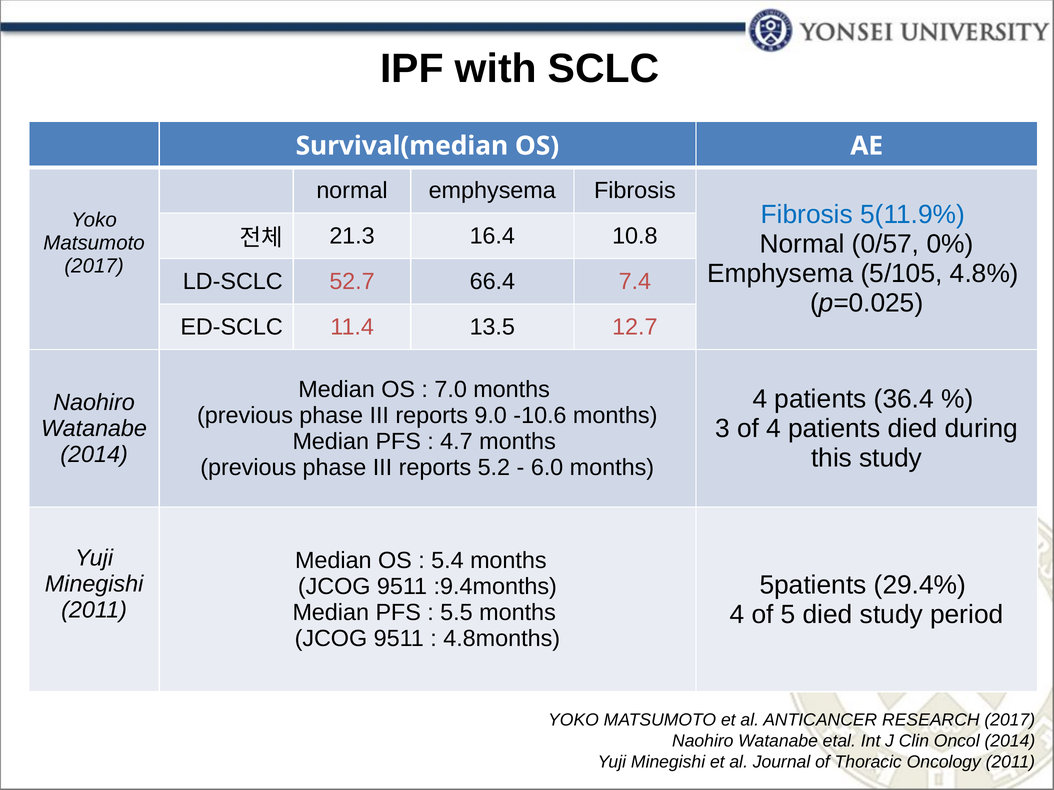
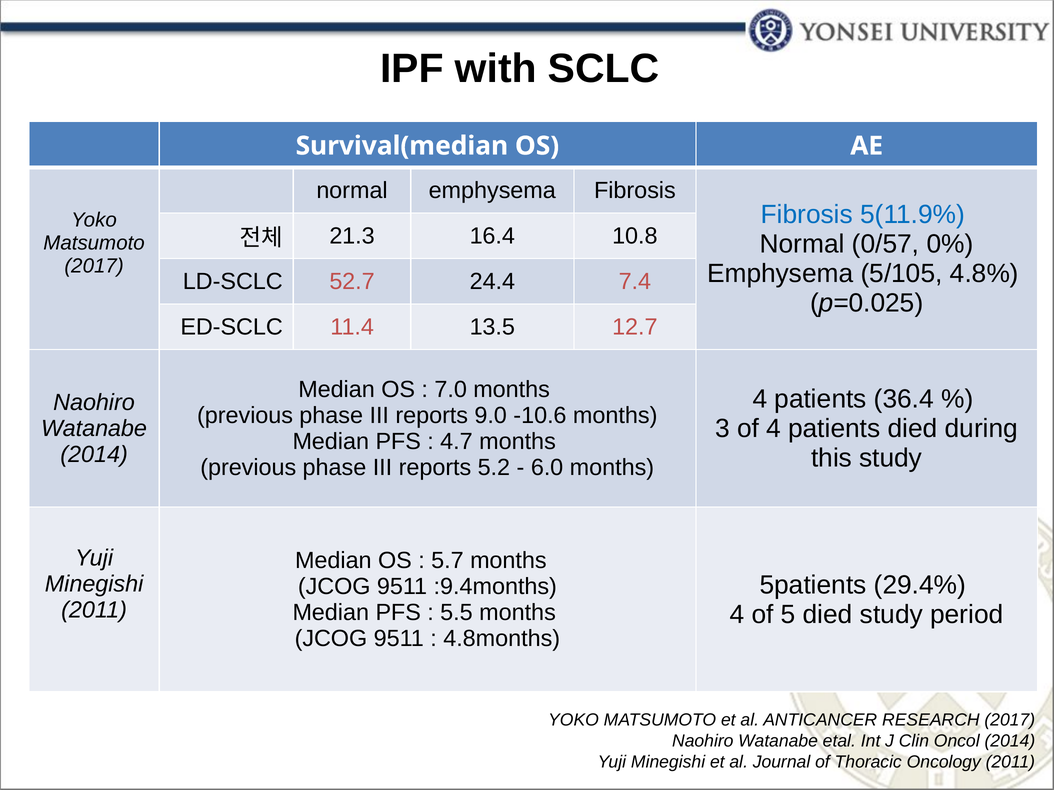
66.4: 66.4 -> 24.4
5.4: 5.4 -> 5.7
